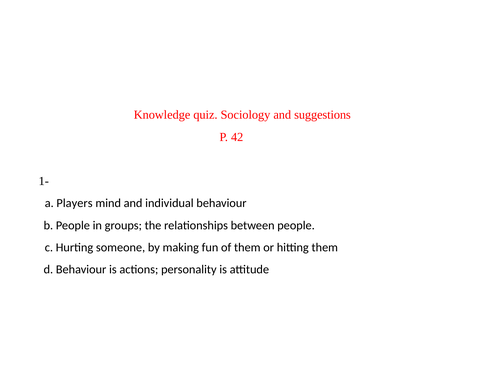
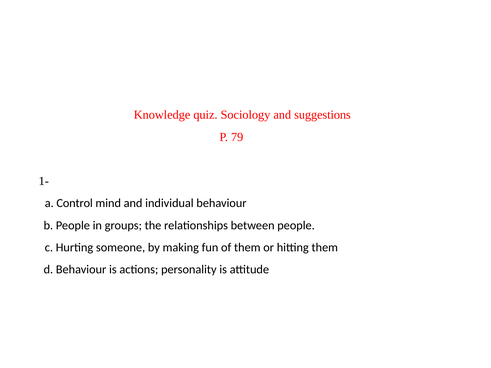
42: 42 -> 79
Players: Players -> Control
